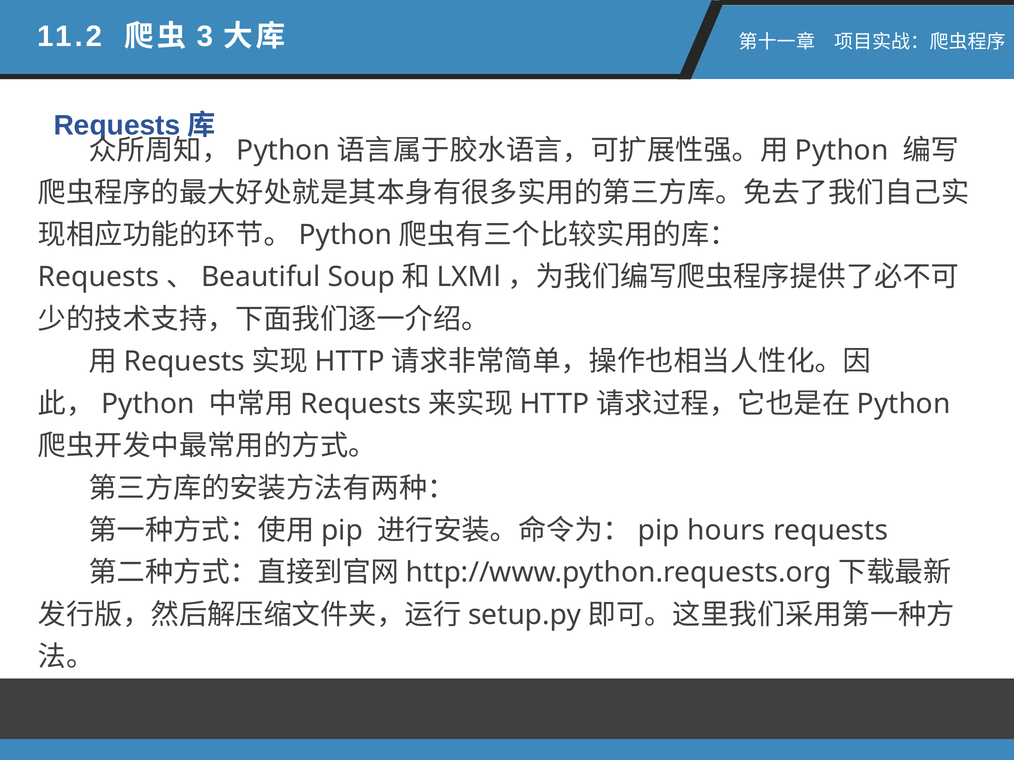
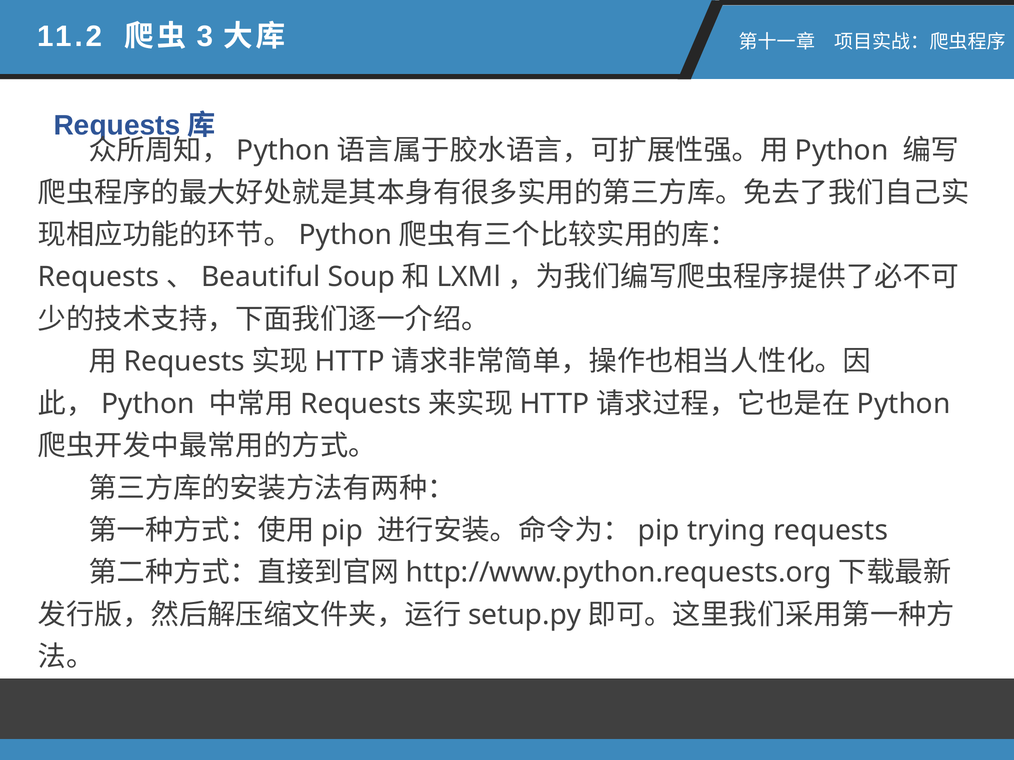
hours: hours -> trying
